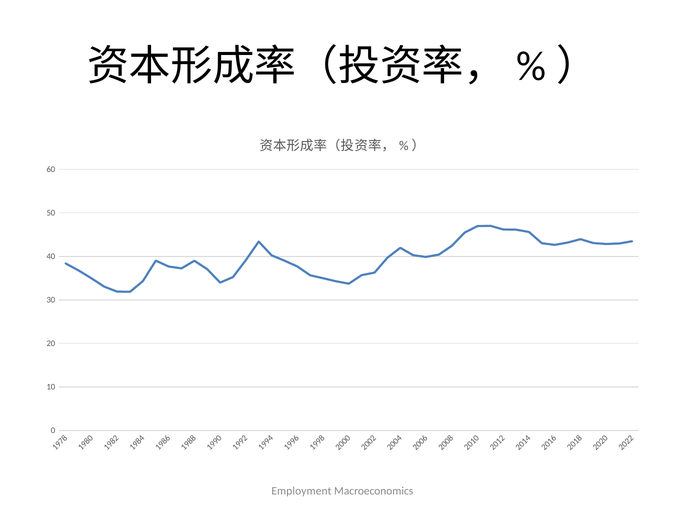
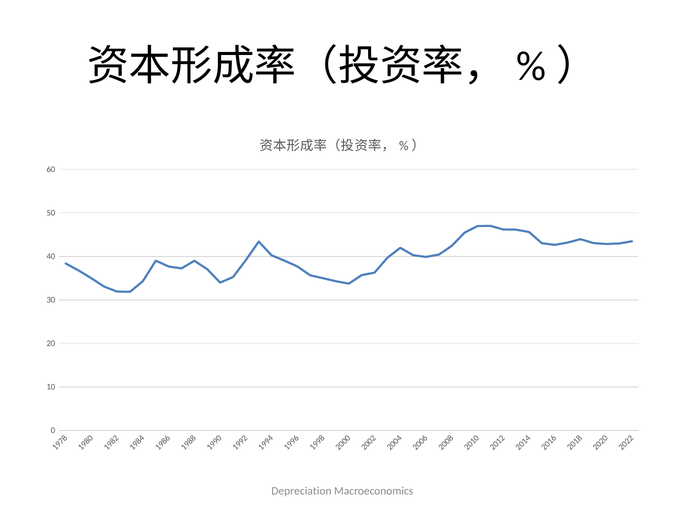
Employment: Employment -> Depreciation
